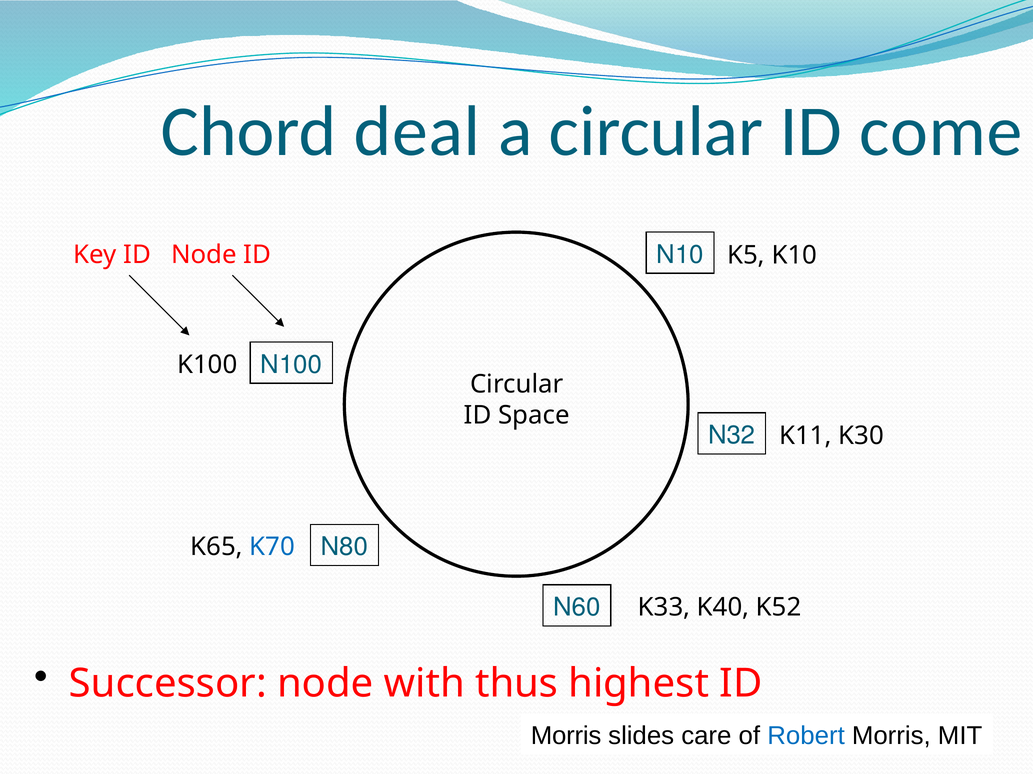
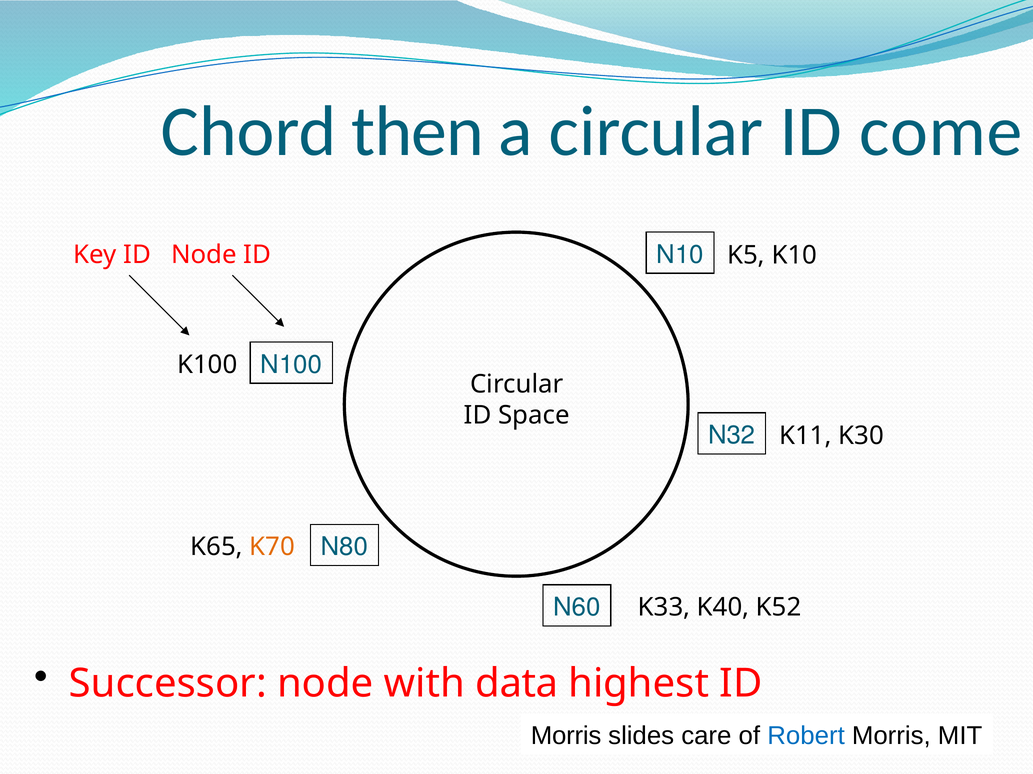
deal: deal -> then
K70 colour: blue -> orange
thus: thus -> data
